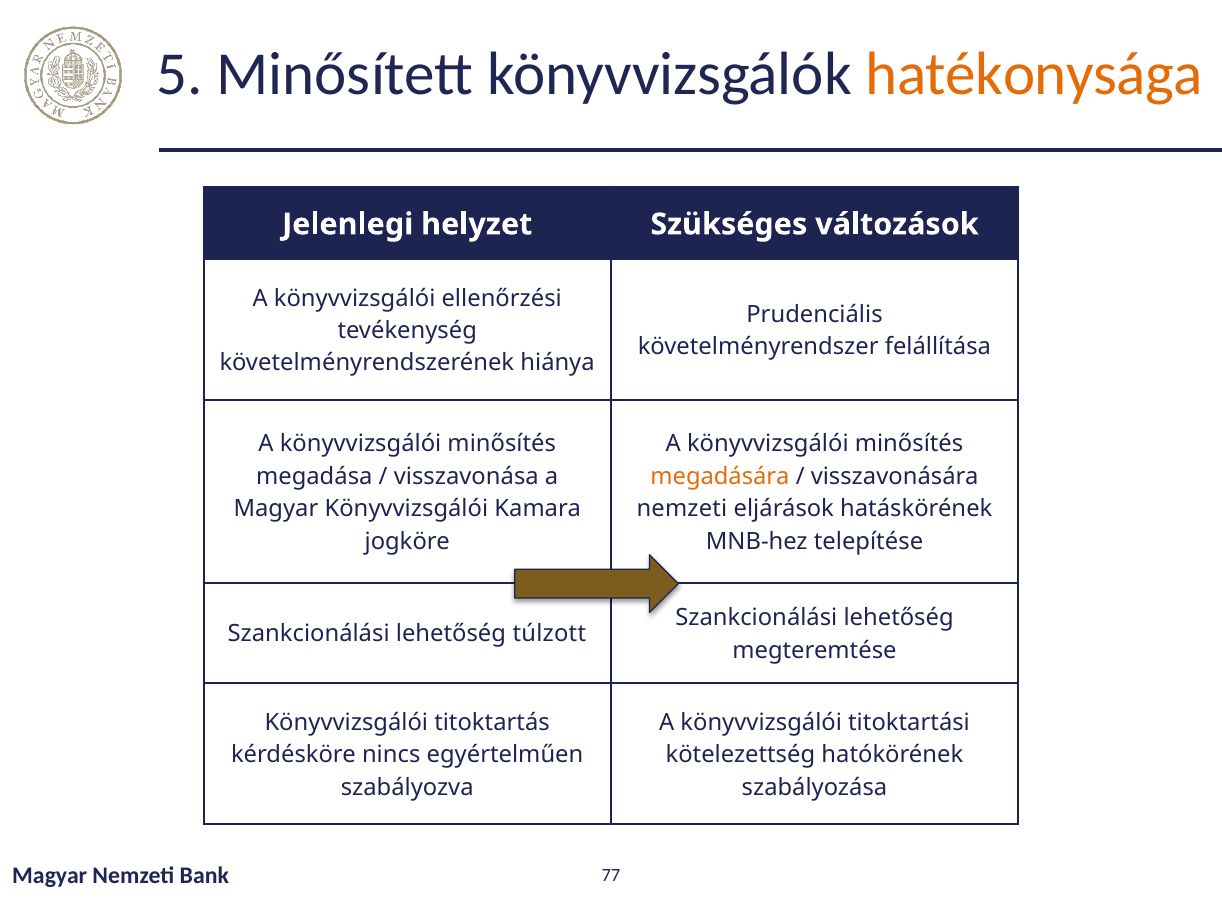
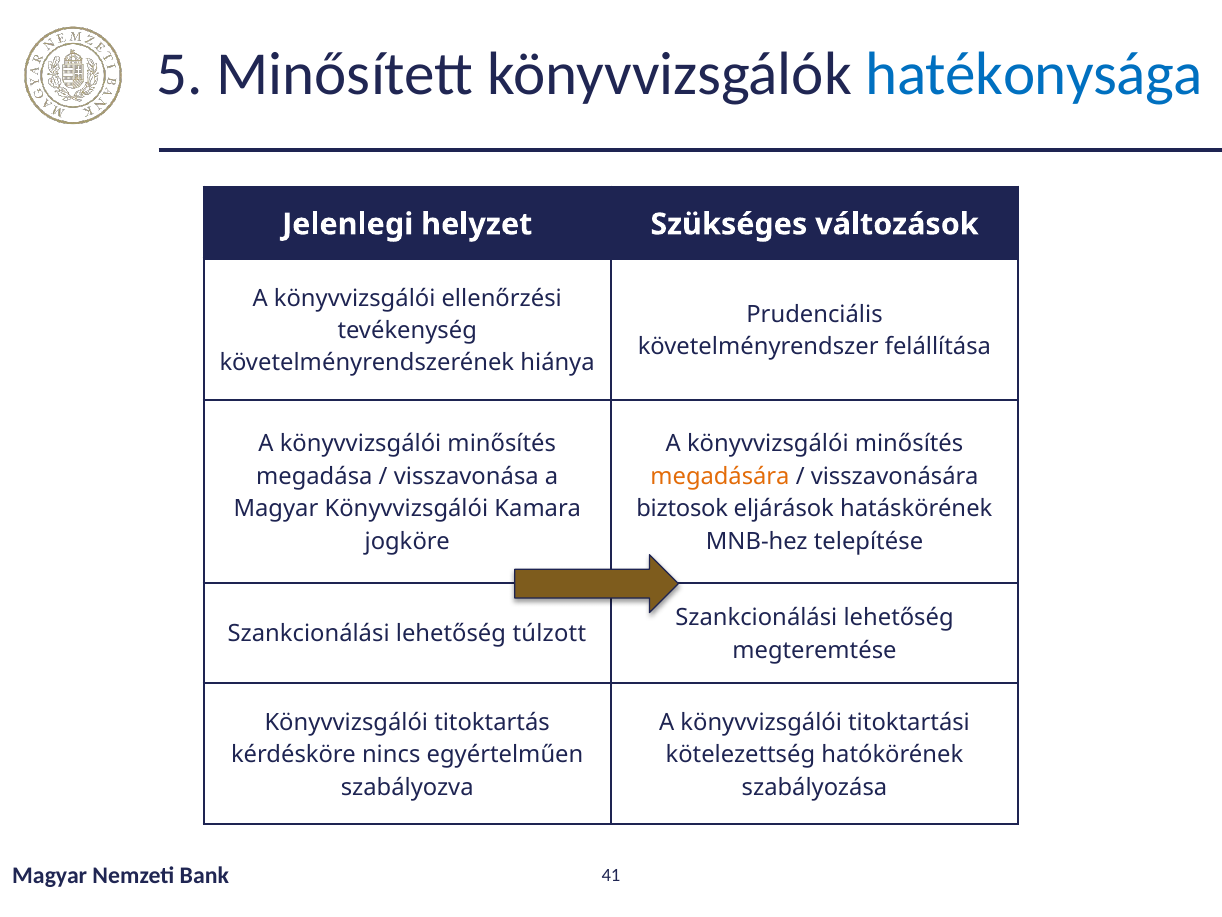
hatékonysága colour: orange -> blue
nemzeti at (682, 509): nemzeti -> biztosok
77: 77 -> 41
